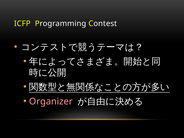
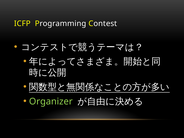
Organizer colour: pink -> light green
